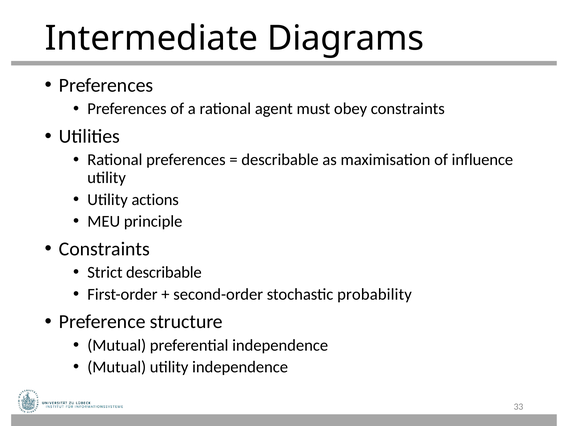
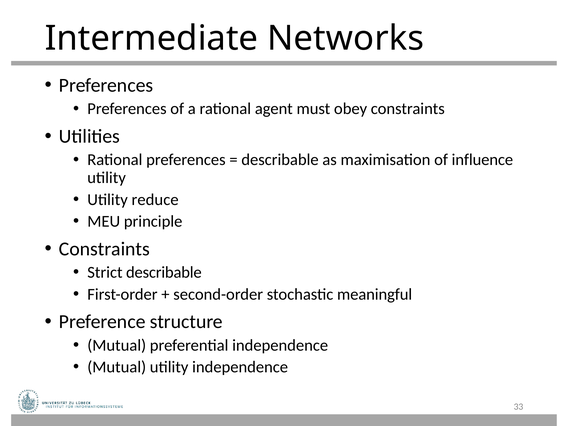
Diagrams: Diagrams -> Networks
actions: actions -> reduce
probability: probability -> meaningful
